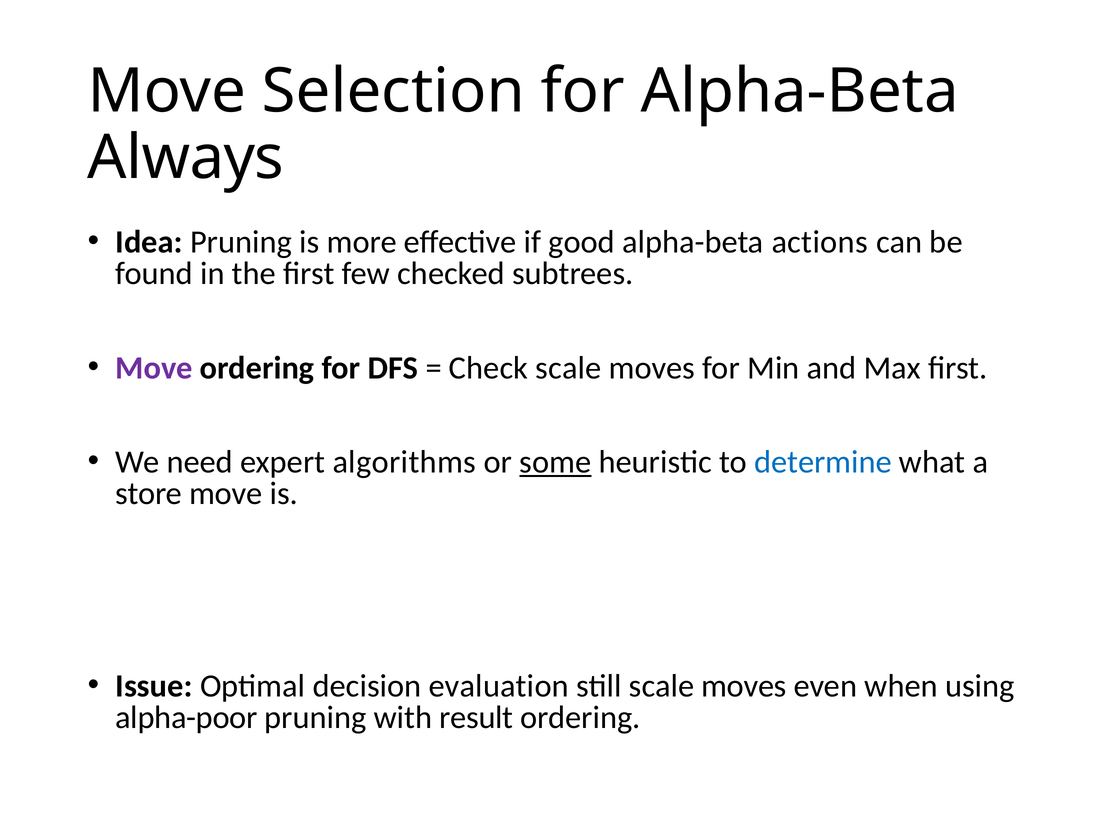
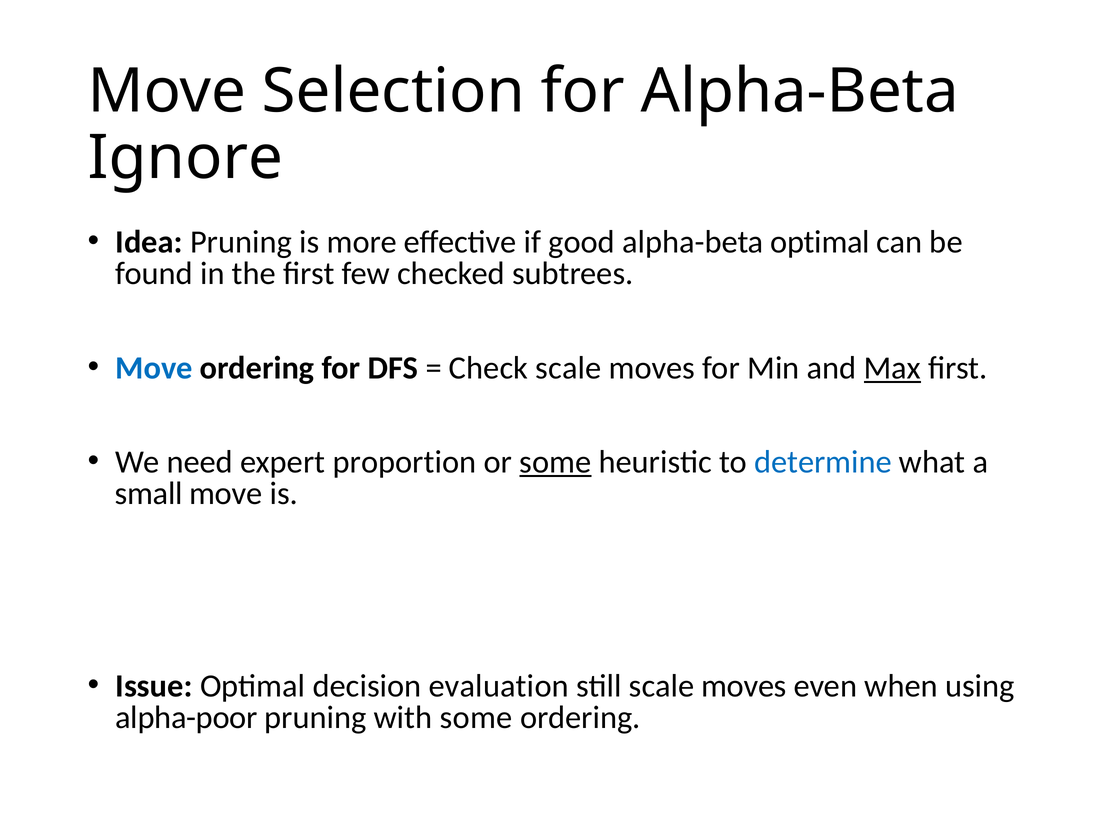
Always: Always -> Ignore
alpha-beta actions: actions -> optimal
Move at (154, 368) colour: purple -> blue
Max underline: none -> present
algorithms: algorithms -> proportion
store: store -> small
with result: result -> some
